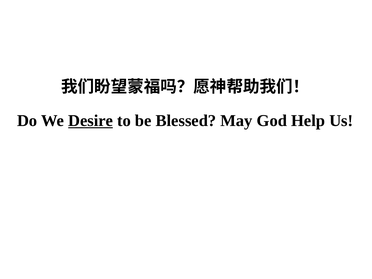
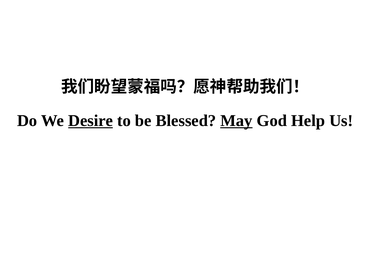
May underline: none -> present
